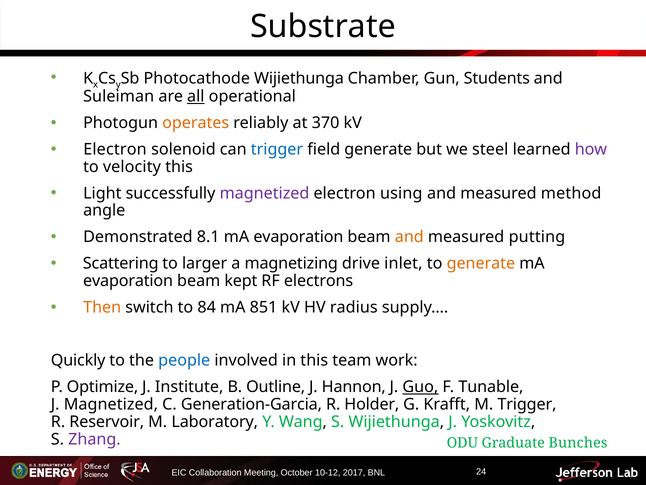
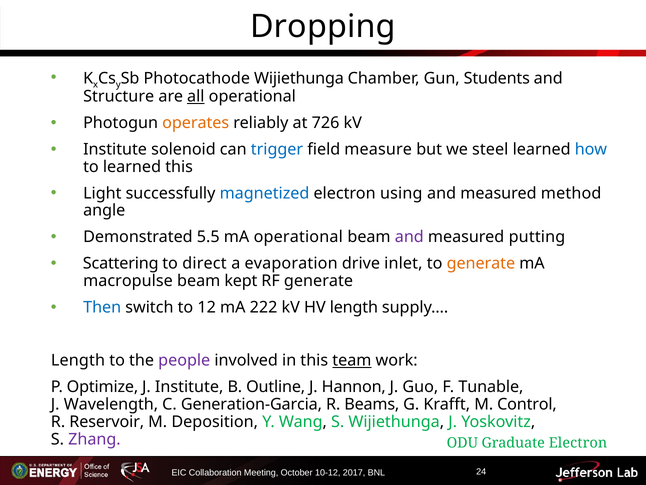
Substrate: Substrate -> Dropping
Suleiman: Suleiman -> Structure
370: 370 -> 726
Electron at (115, 149): Electron -> Institute
field generate: generate -> measure
how colour: purple -> blue
to velocity: velocity -> learned
magnetized at (265, 193) colour: purple -> blue
8.1: 8.1 -> 5.5
evaporation at (298, 237): evaporation -> operational
and at (409, 237) colour: orange -> purple
larger: larger -> direct
magnetizing: magnetizing -> evaporation
evaporation at (128, 281): evaporation -> macropulse
RF electrons: electrons -> generate
Then colour: orange -> blue
84: 84 -> 12
851: 851 -> 222
HV radius: radius -> length
Quickly at (78, 360): Quickly -> Length
people colour: blue -> purple
team underline: none -> present
Guo underline: present -> none
J Magnetized: Magnetized -> Wavelength
Holder: Holder -> Beams
M Trigger: Trigger -> Control
Laboratory: Laboratory -> Deposition
Graduate Bunches: Bunches -> Electron
